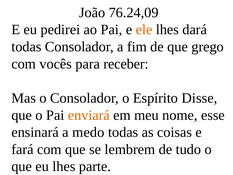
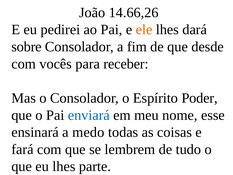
76.24,09: 76.24,09 -> 14.66,26
todas at (26, 47): todas -> sobre
grego: grego -> desde
Disse: Disse -> Poder
enviará colour: orange -> blue
